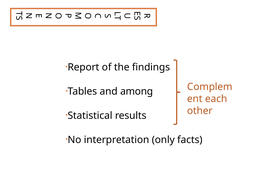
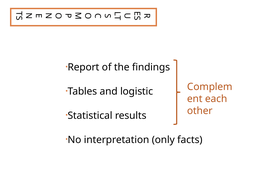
among: among -> logistic
